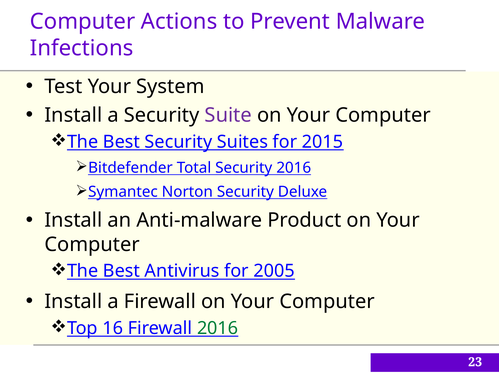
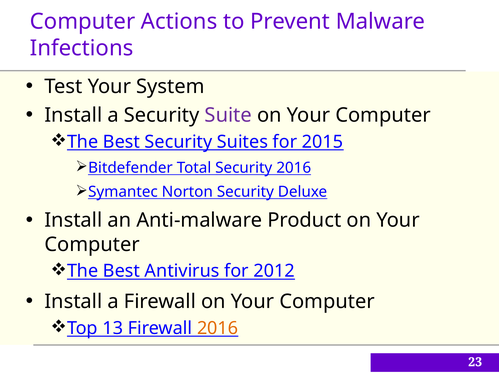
2005: 2005 -> 2012
16: 16 -> 13
2016 at (218, 328) colour: green -> orange
